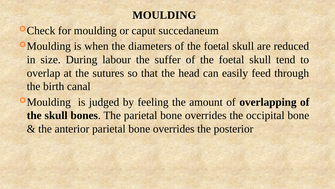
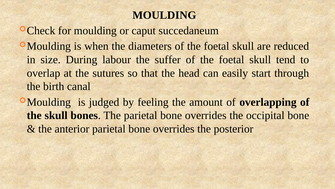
feed: feed -> start
